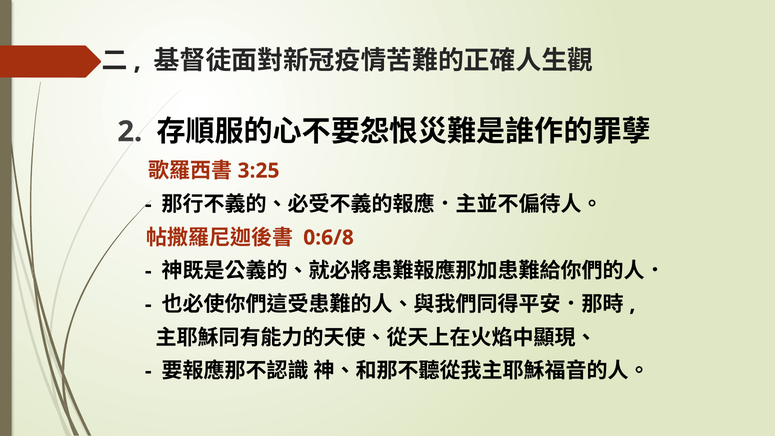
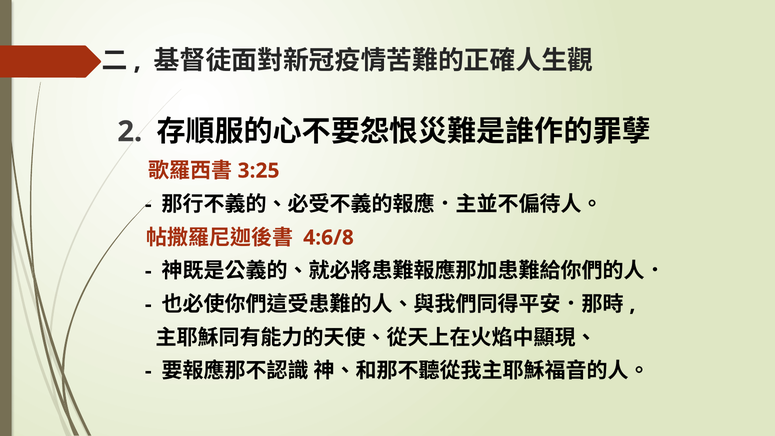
0:6/8: 0:6/8 -> 4:6/8
